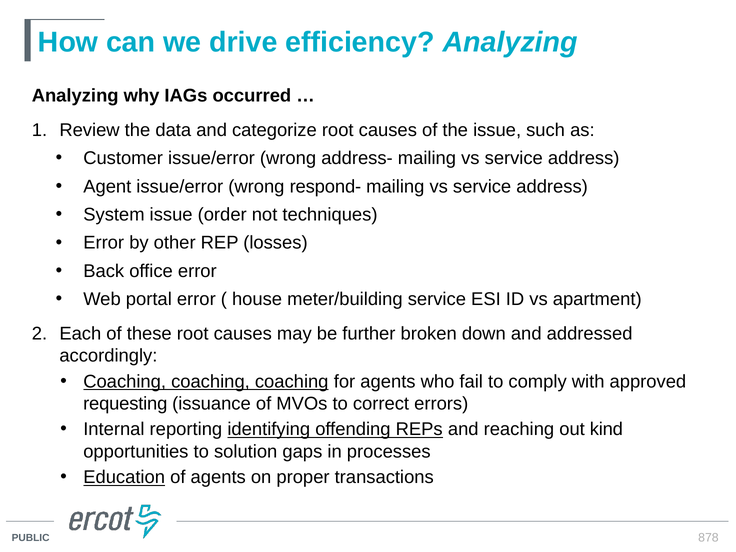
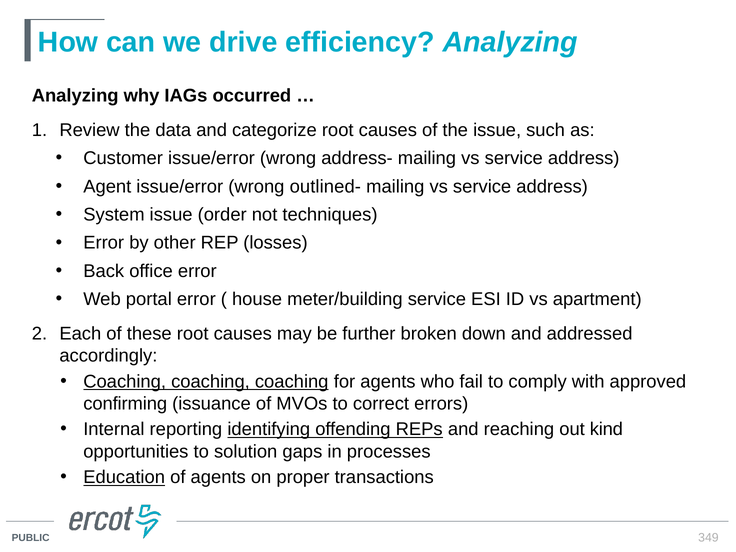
respond-: respond- -> outlined-
requesting: requesting -> confirming
878: 878 -> 349
